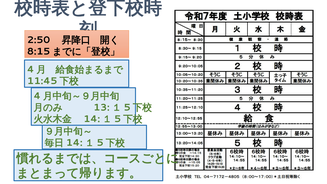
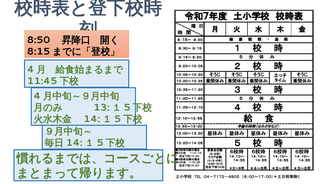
2:50: 2:50 -> 8:50
